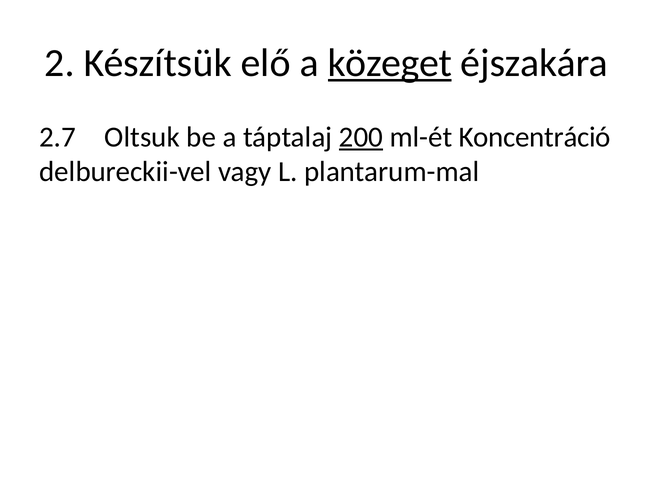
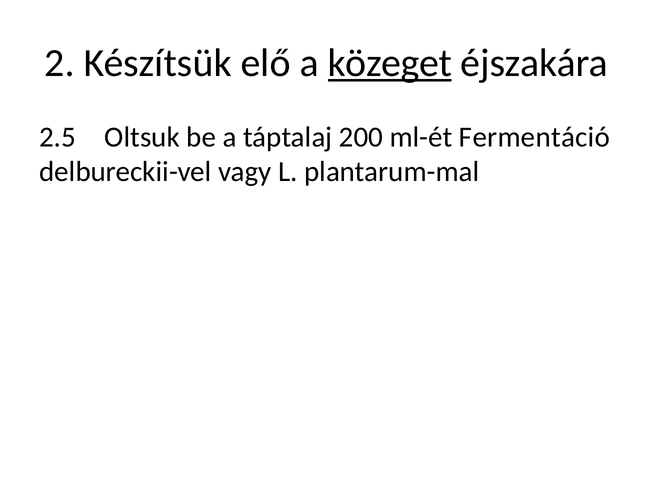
2.7: 2.7 -> 2.5
200 underline: present -> none
Koncentráció: Koncentráció -> Fermentáció
